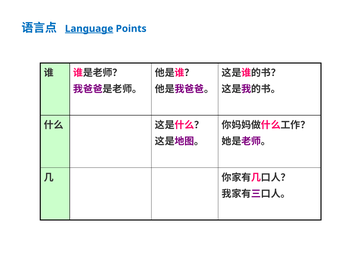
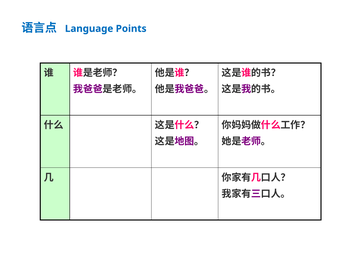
Language underline: present -> none
